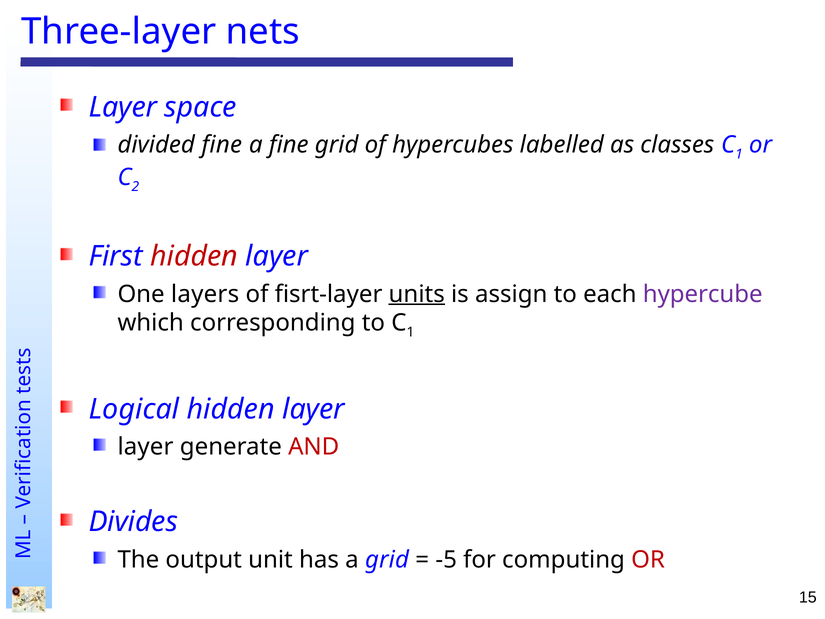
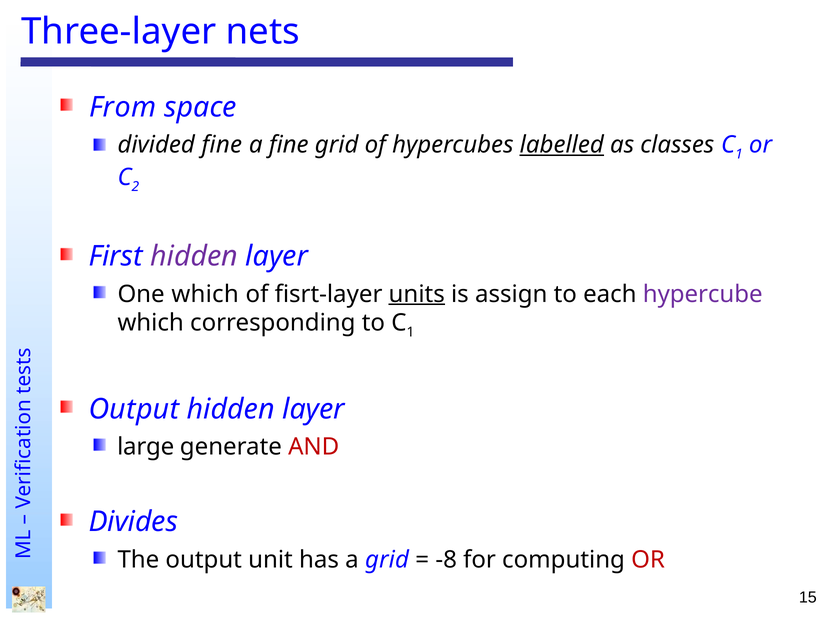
Layer at (123, 107): Layer -> From
labelled underline: none -> present
hidden at (194, 256) colour: red -> purple
One layers: layers -> which
Logical at (134, 409): Logical -> Output
layer at (146, 447): layer -> large
-5: -5 -> -8
